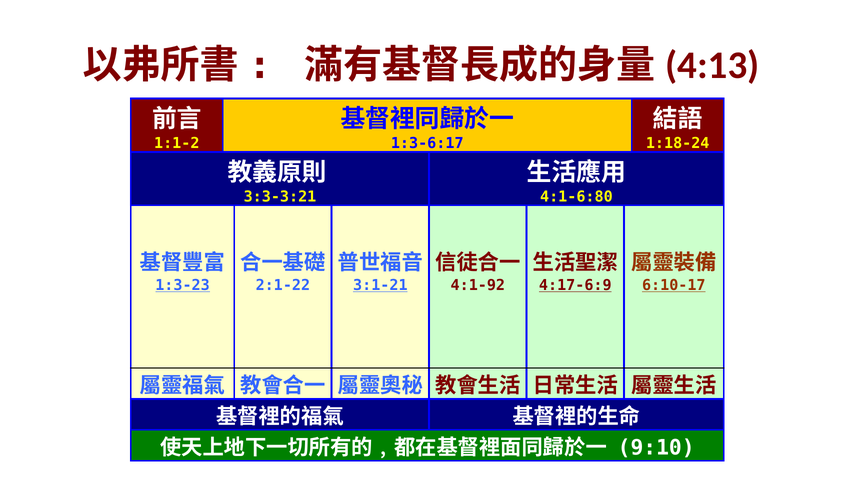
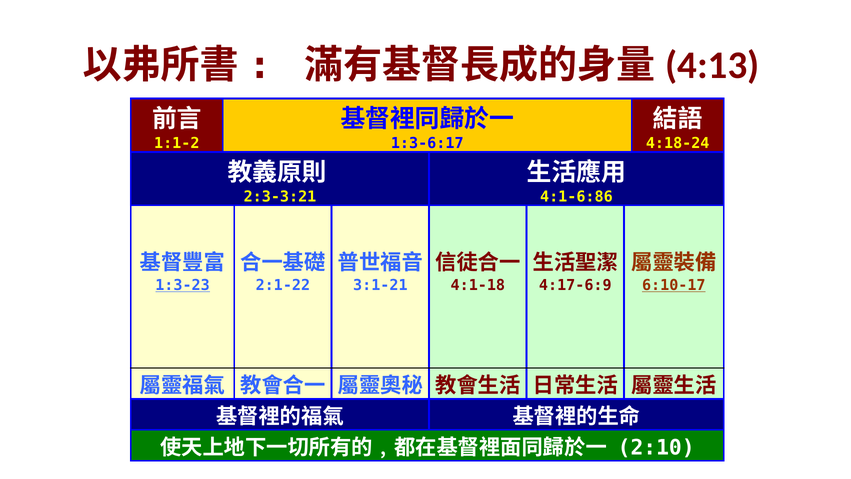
1:18-24: 1:18-24 -> 4:18-24
3:3-3:21: 3:3-3:21 -> 2:3-3:21
4:1-6:80: 4:1-6:80 -> 4:1-6:86
3:1-21 underline: present -> none
4:1-92: 4:1-92 -> 4:1-18
4:17-6:9 underline: present -> none
9:10: 9:10 -> 2:10
